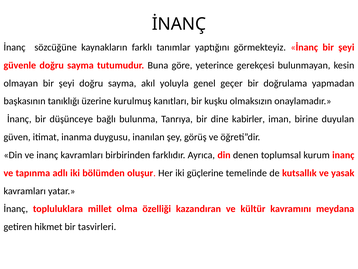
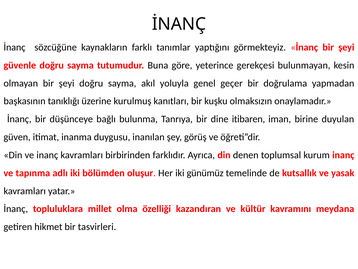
kabirler: kabirler -> itibaren
güçlerine: güçlerine -> günümüz
